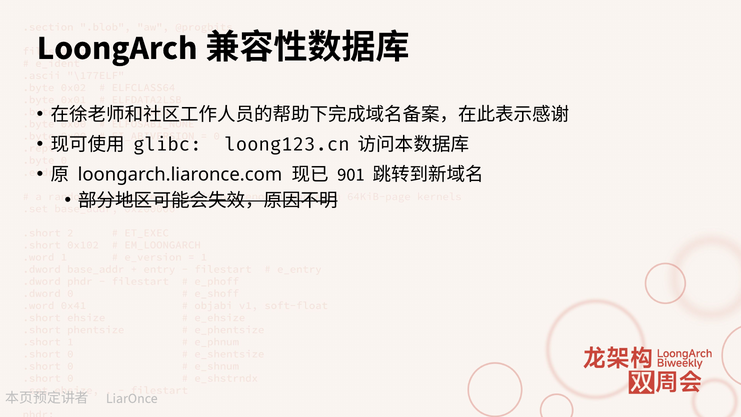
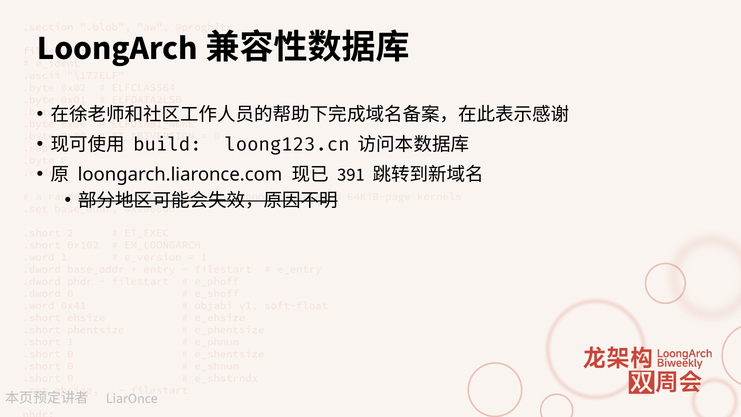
glibc://loong123.cn: glibc://loong123.cn -> build://loong123.cn
901: 901 -> 391
